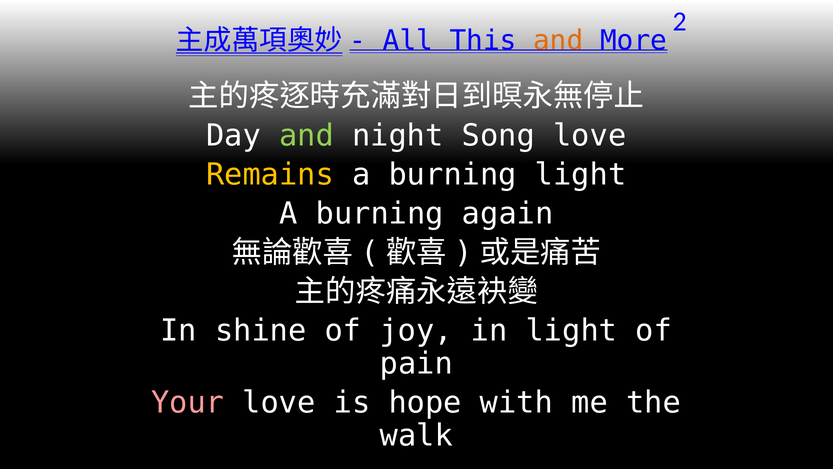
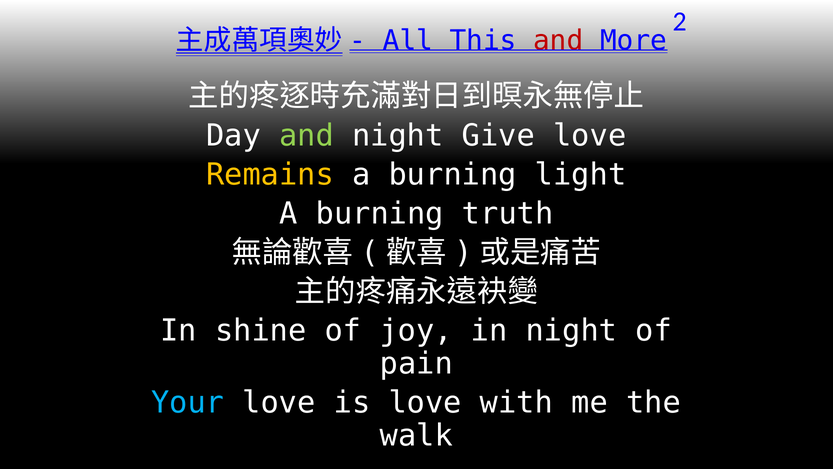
and at (558, 40) colour: orange -> red
Song: Song -> Give
again: again -> truth
in light: light -> night
Your colour: pink -> light blue
is hope: hope -> love
